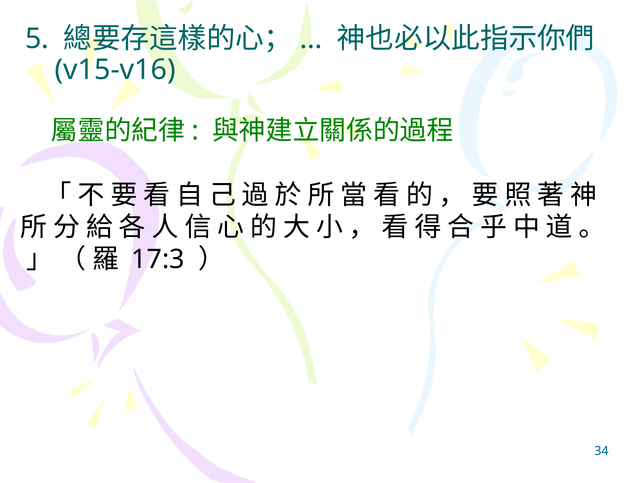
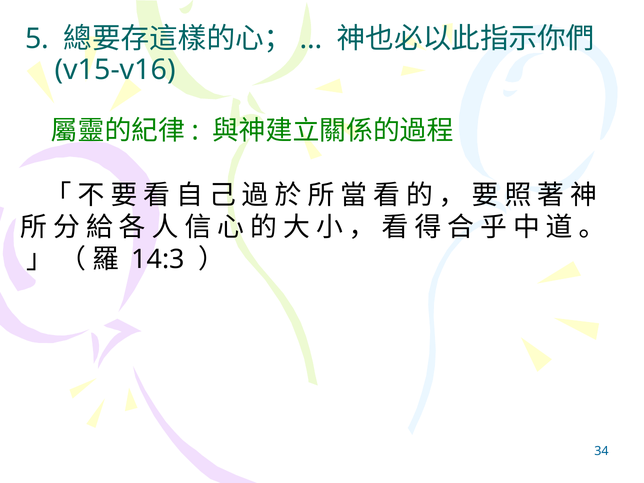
17:3: 17:3 -> 14:3
